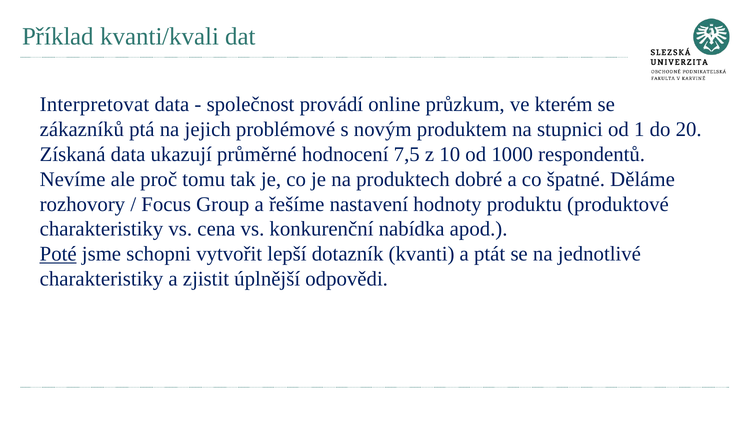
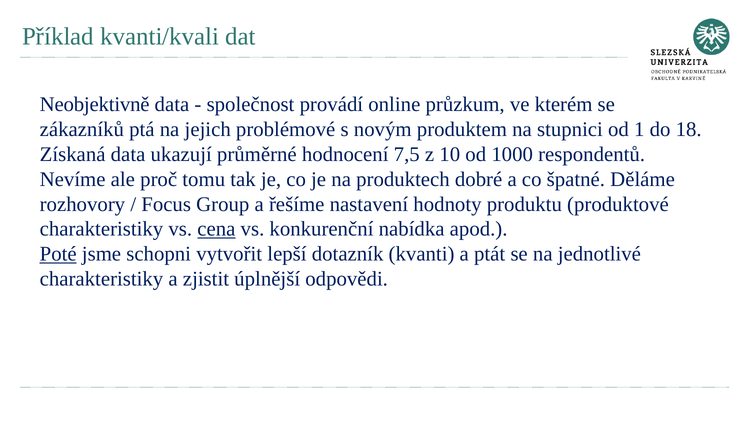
Interpretovat: Interpretovat -> Neobjektivně
20: 20 -> 18
cena underline: none -> present
